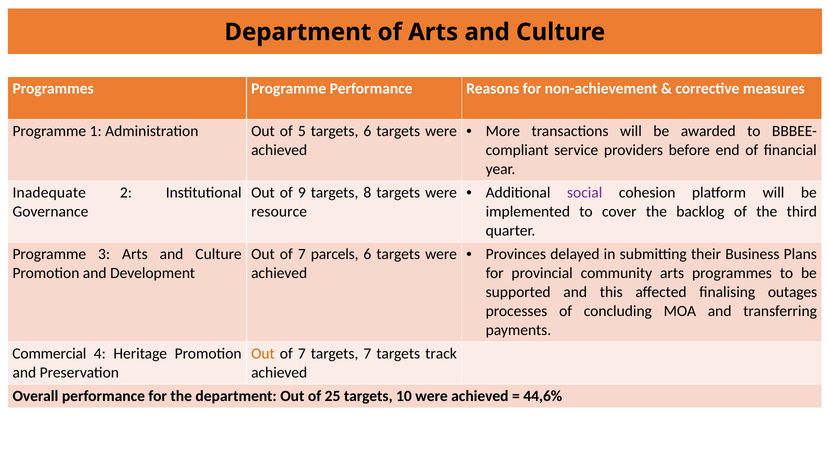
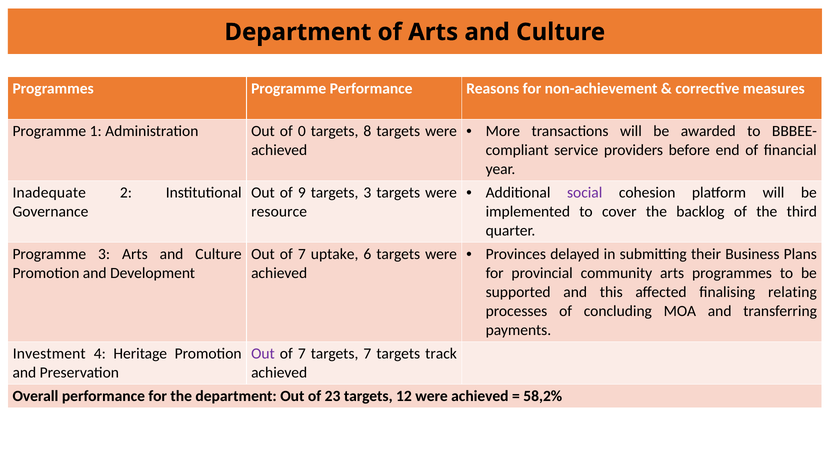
5: 5 -> 0
targets 6: 6 -> 8
targets 8: 8 -> 3
parcels: parcels -> uptake
outages: outages -> relating
Commercial: Commercial -> Investment
Out at (263, 354) colour: orange -> purple
25: 25 -> 23
10: 10 -> 12
44,6%: 44,6% -> 58,2%
